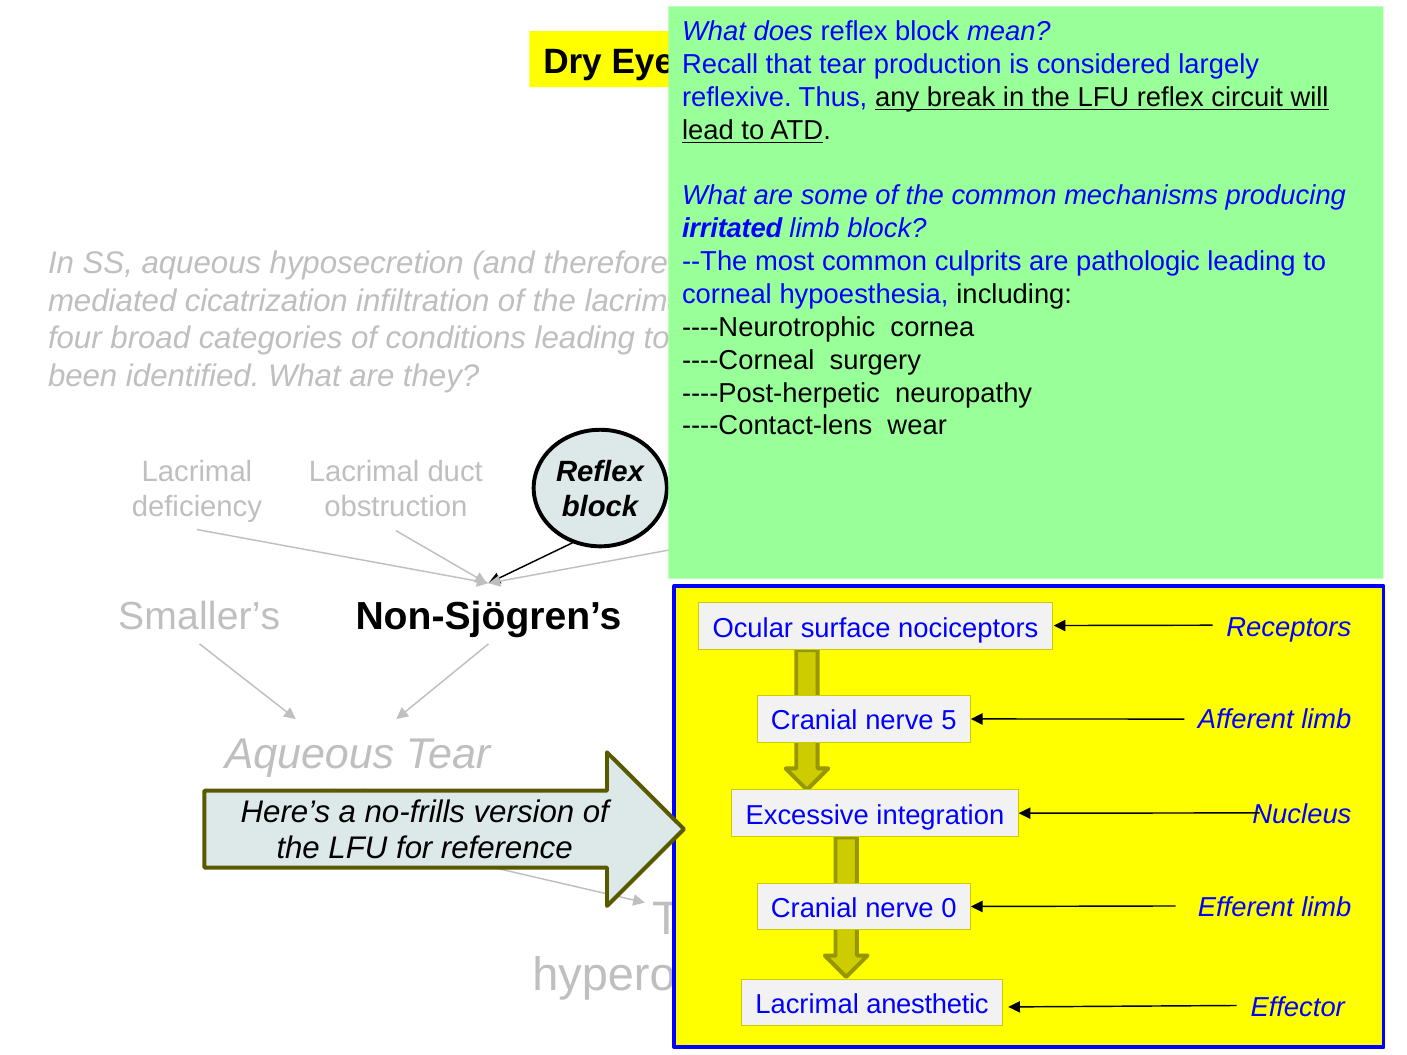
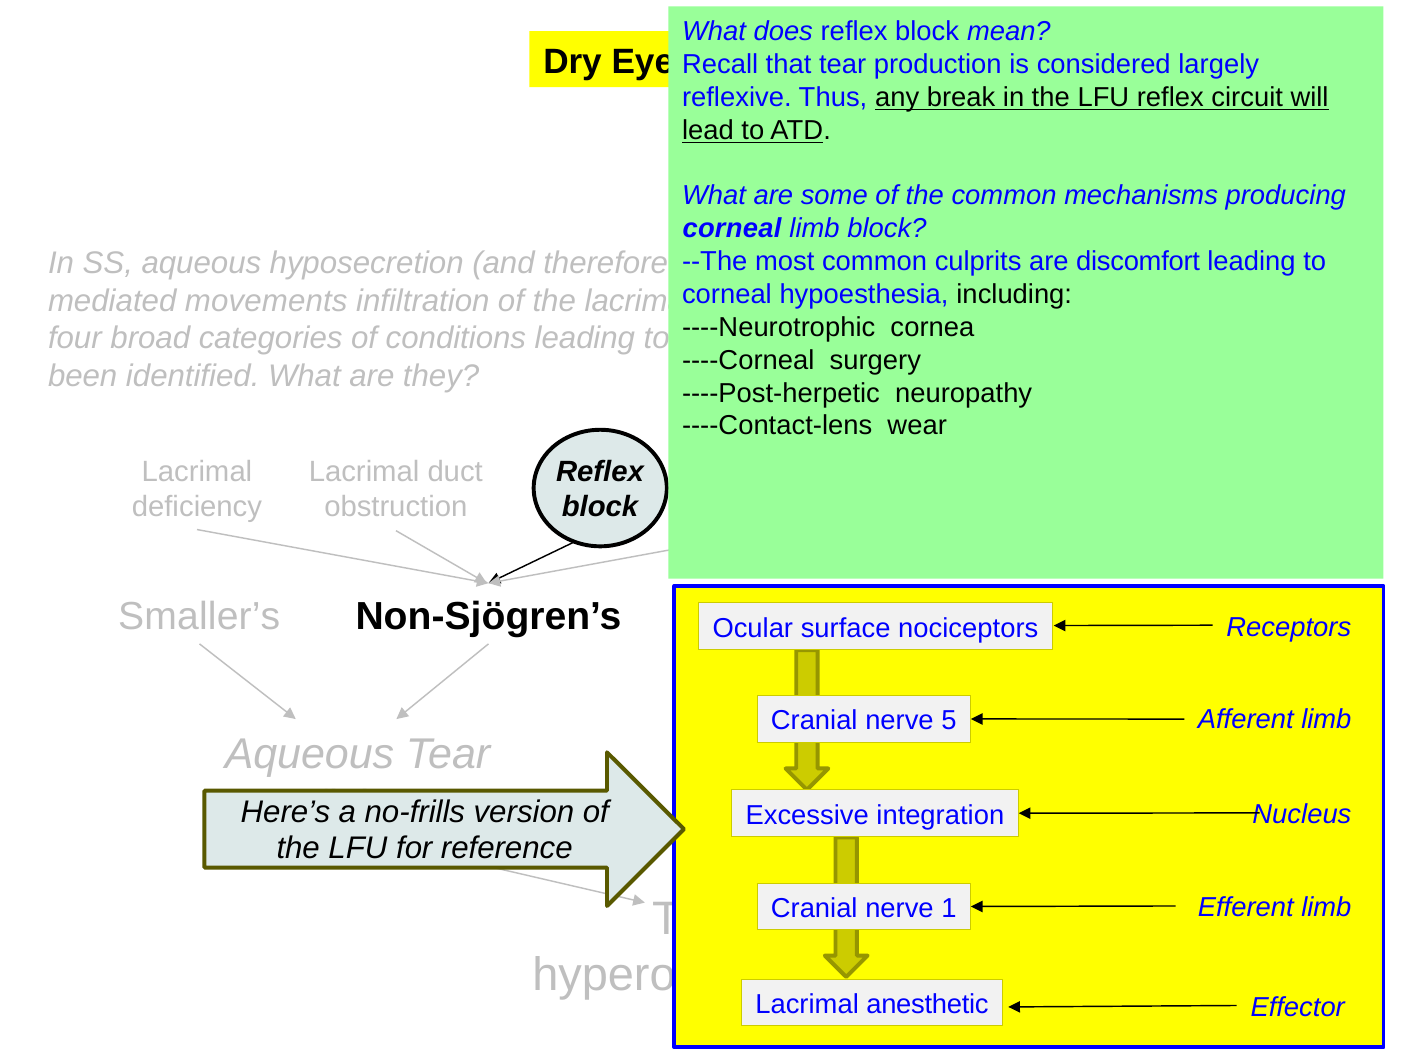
irritated at (732, 229): irritated -> corneal
pathologic: pathologic -> discomfort
cicatrization: cicatrization -> movements
0: 0 -> 1
